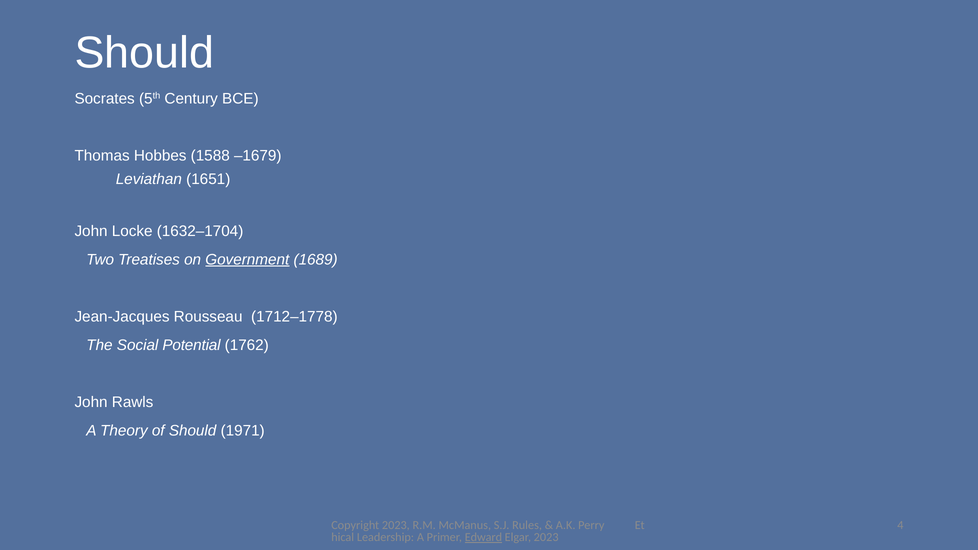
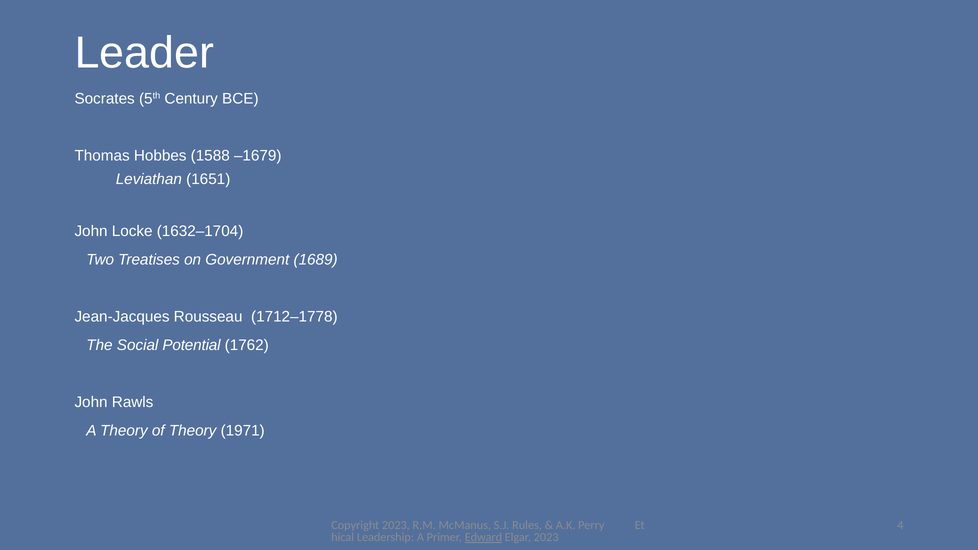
Should at (144, 53): Should -> Leader
Government underline: present -> none
of Should: Should -> Theory
